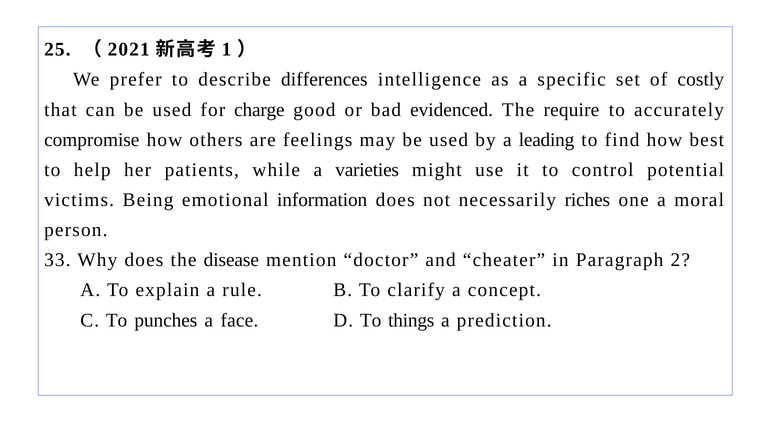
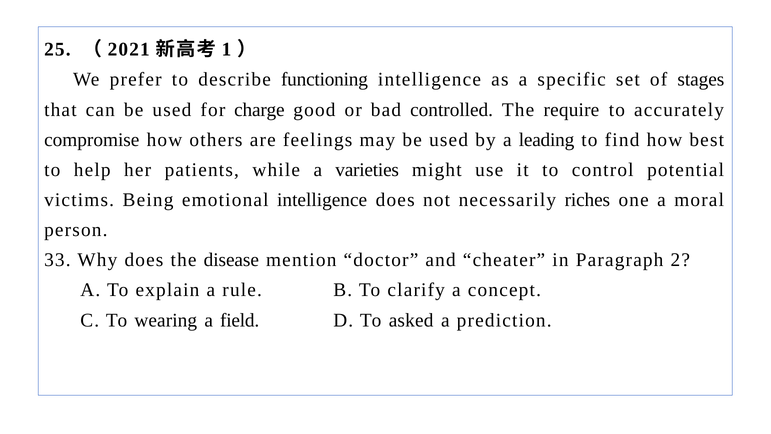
differences: differences -> functioning
costly: costly -> stages
evidenced: evidenced -> controlled
emotional information: information -> intelligence
punches: punches -> wearing
face: face -> field
things: things -> asked
